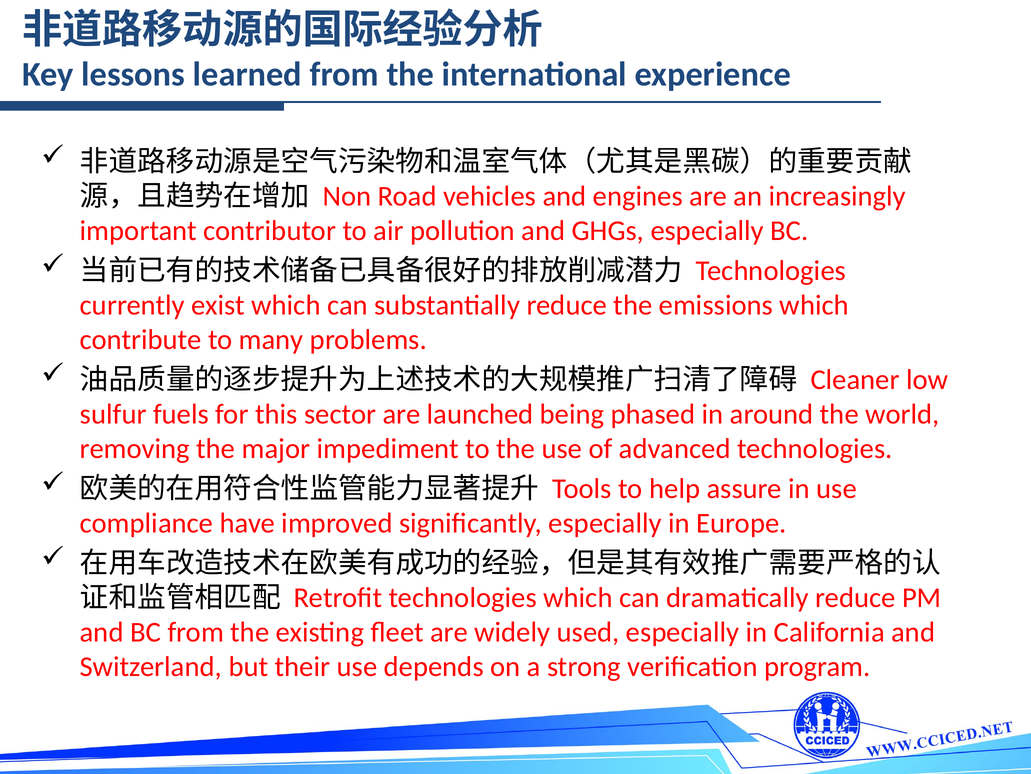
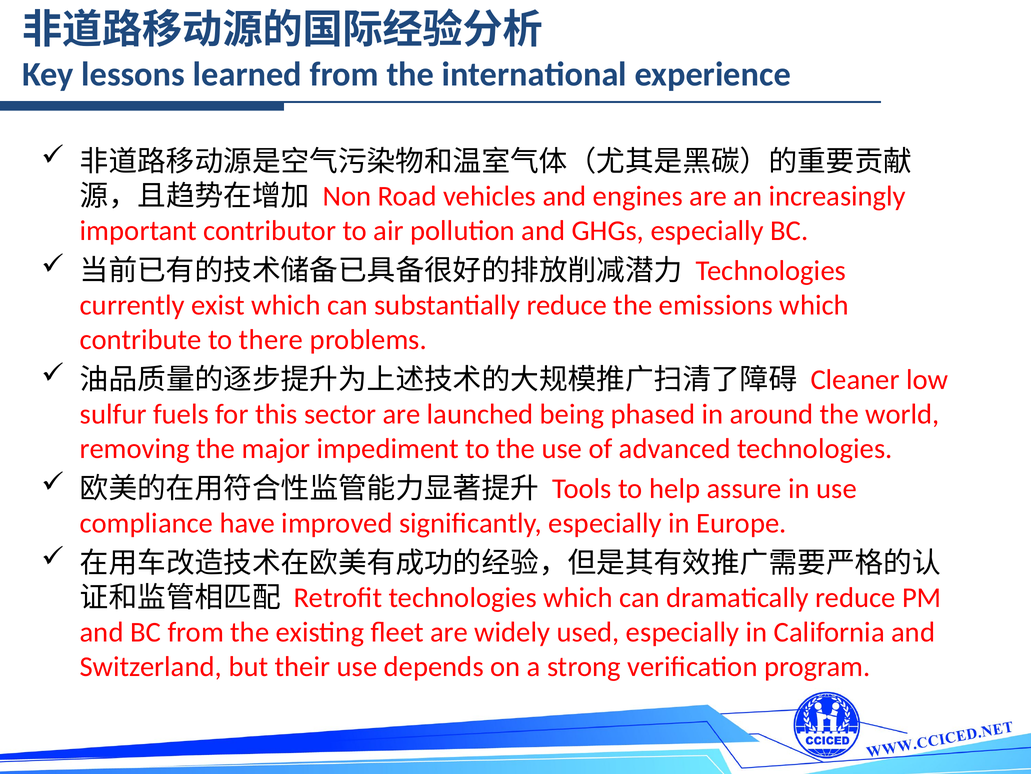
many: many -> there
